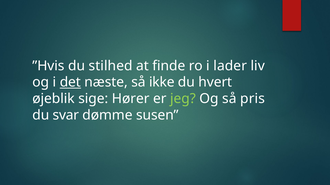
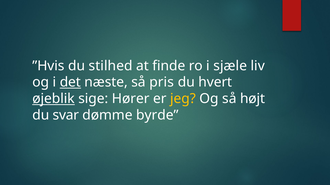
lader: lader -> sjæle
ikke: ikke -> pris
øjeblik underline: none -> present
jeg colour: light green -> yellow
pris: pris -> højt
susen: susen -> byrde
